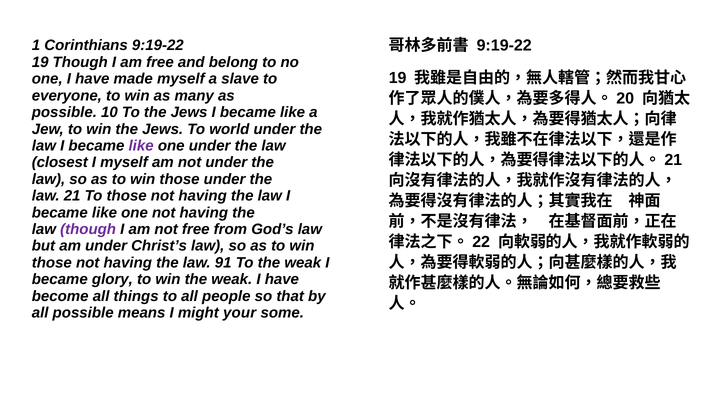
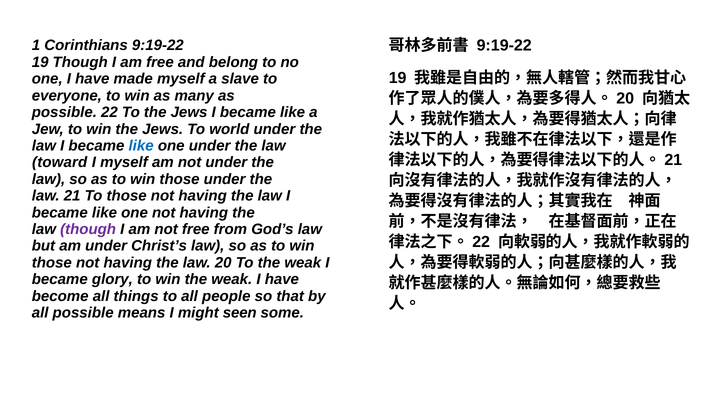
10: 10 -> 22
like at (141, 146) colour: purple -> blue
closest: closest -> toward
91: 91 -> 20
your: your -> seen
